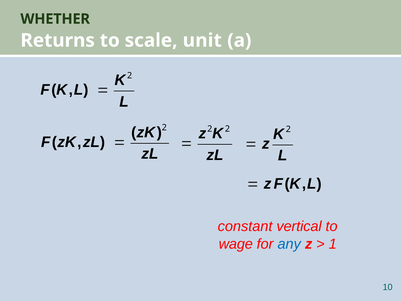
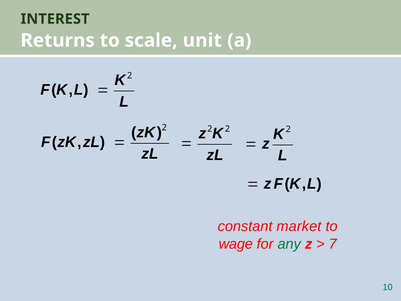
WHETHER: WHETHER -> INTEREST
vertical: vertical -> market
any colour: blue -> green
1: 1 -> 7
